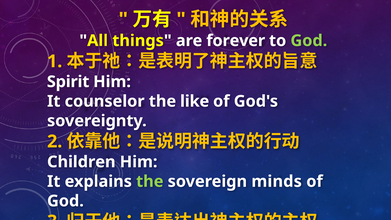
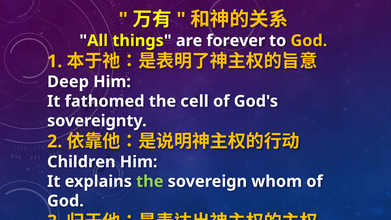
God at (309, 41) colour: light green -> yellow
Spirit: Spirit -> Deep
counselor: counselor -> fathomed
like: like -> cell
minds: minds -> whom
